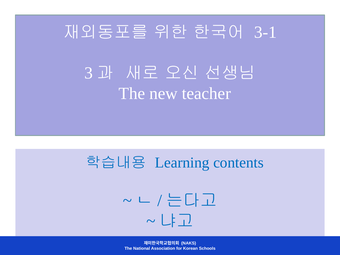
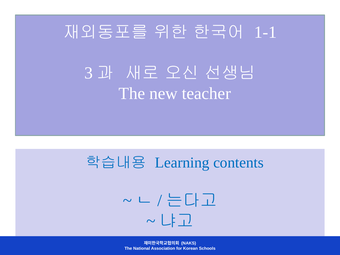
3-1: 3-1 -> 1-1
